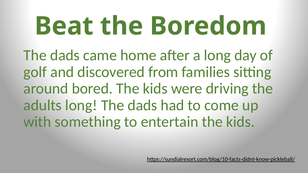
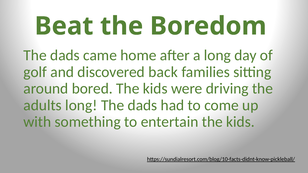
from: from -> back
